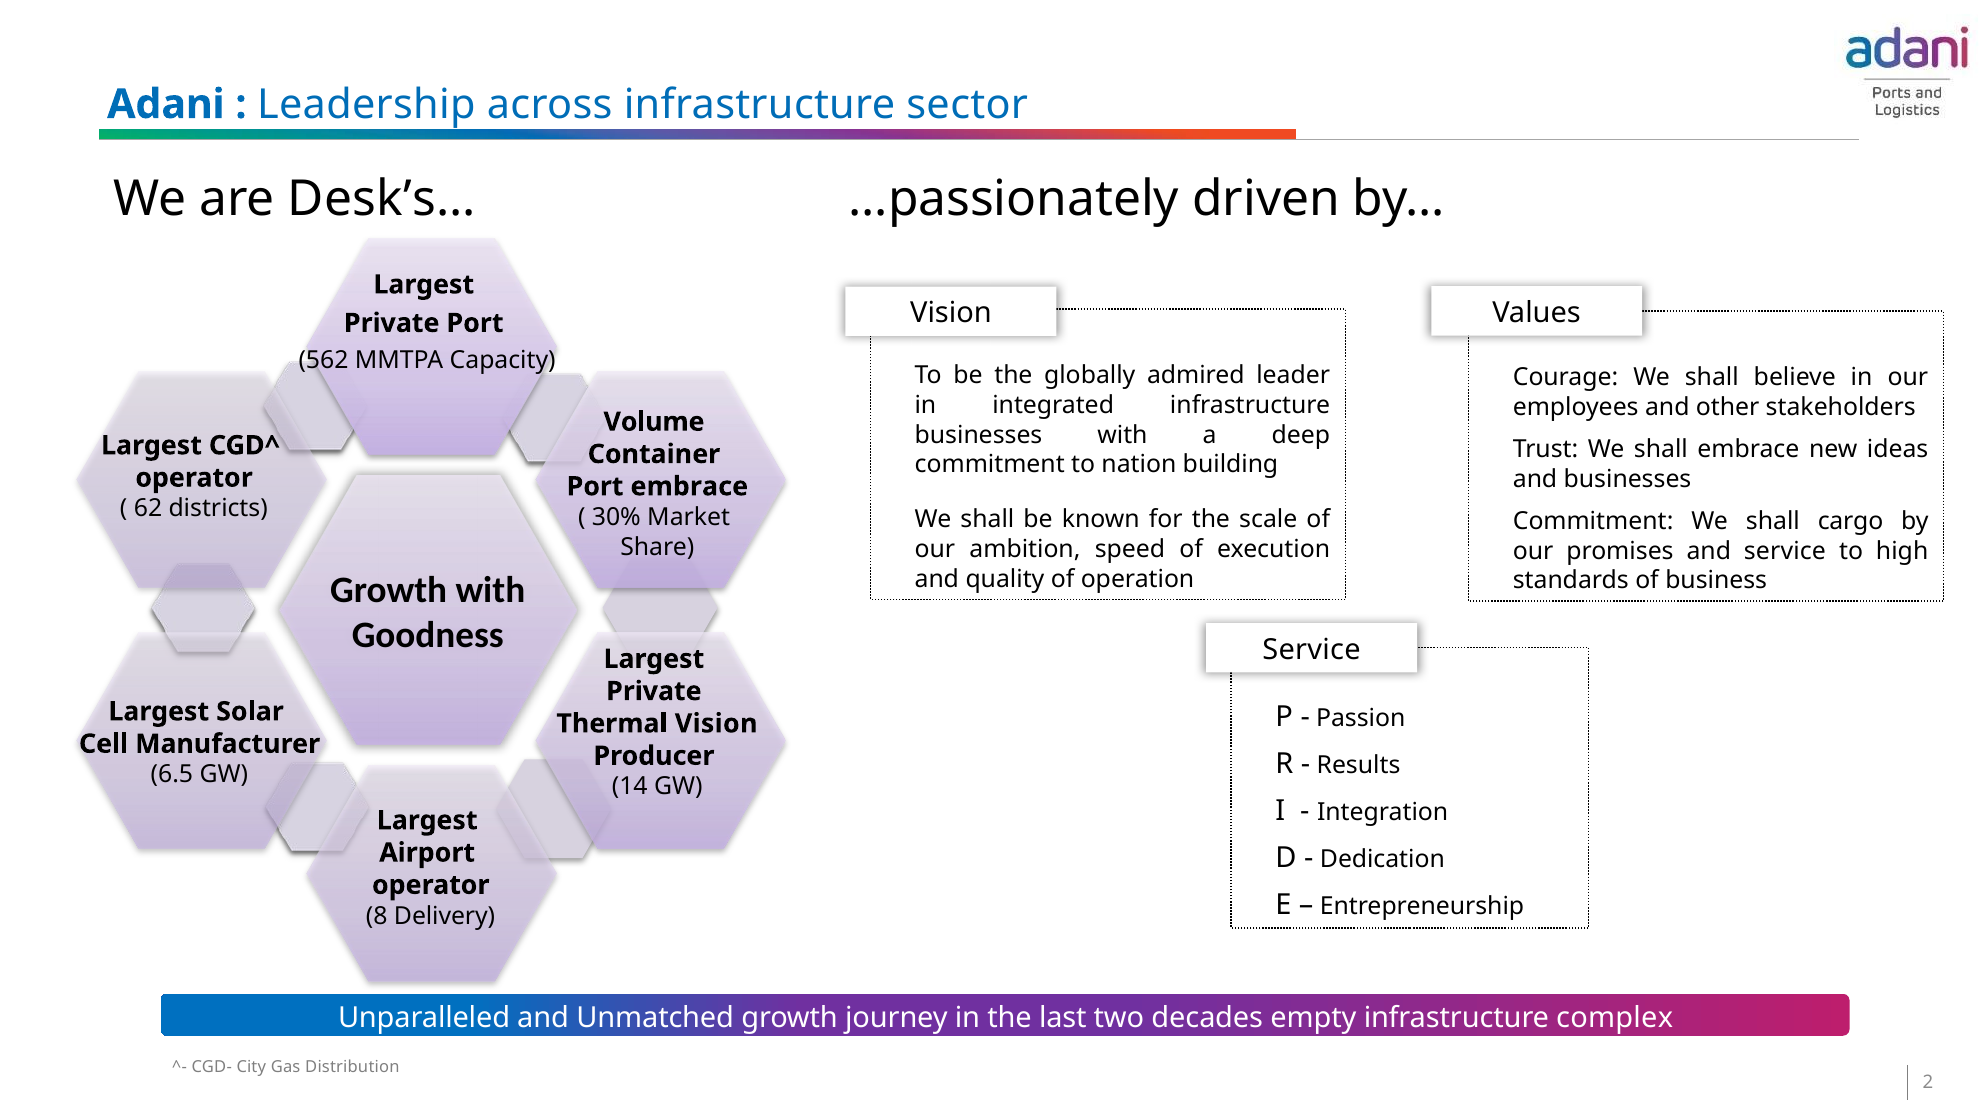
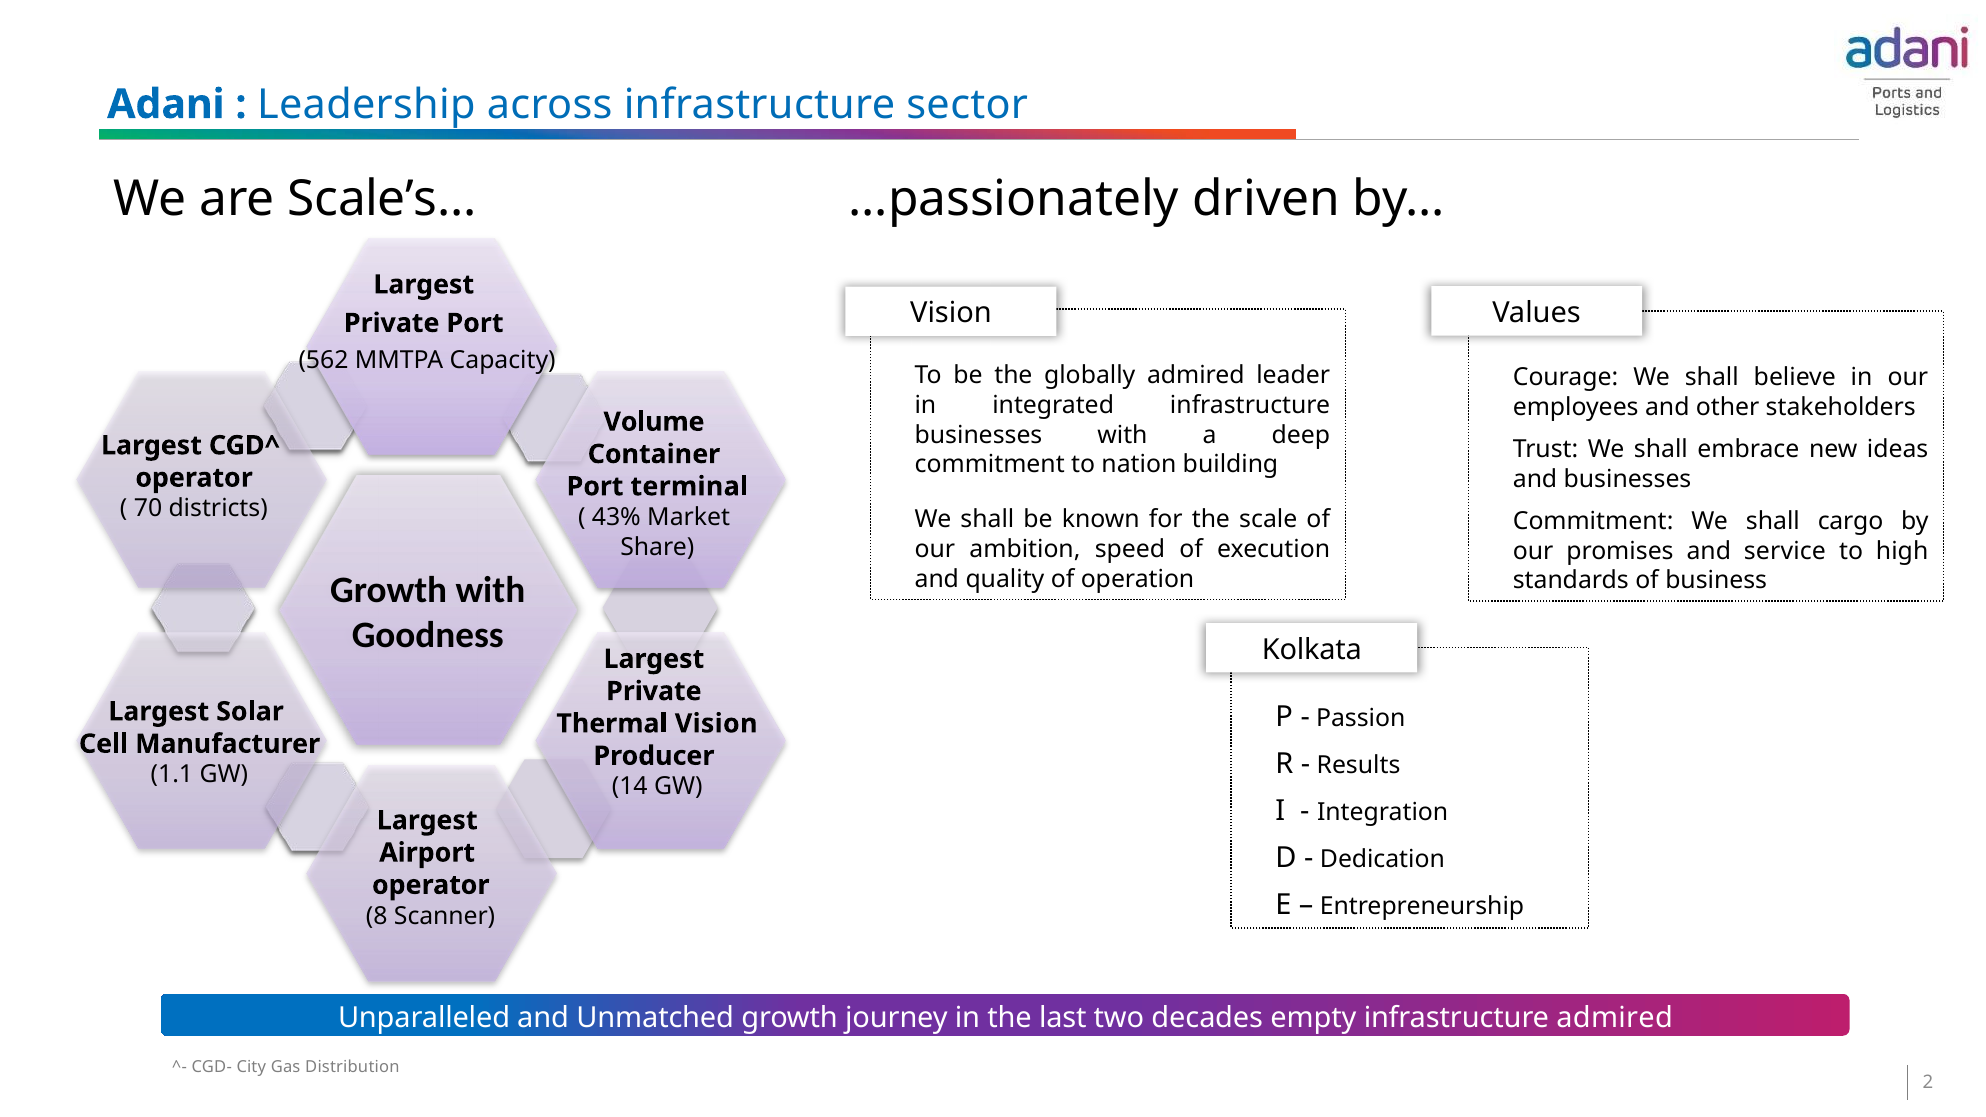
Desk’s…: Desk’s… -> Scale’s…
Port embrace: embrace -> terminal
62: 62 -> 70
30%: 30% -> 43%
Service at (1312, 650): Service -> Kolkata
6.5: 6.5 -> 1.1
Delivery: Delivery -> Scanner
infrastructure complex: complex -> admired
